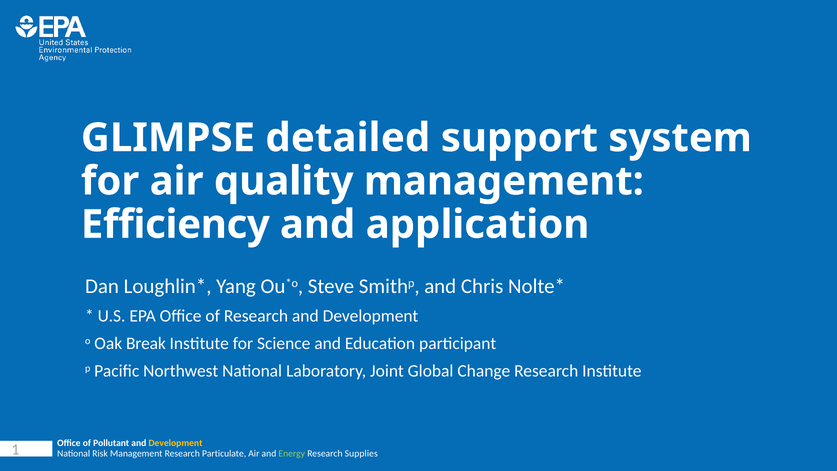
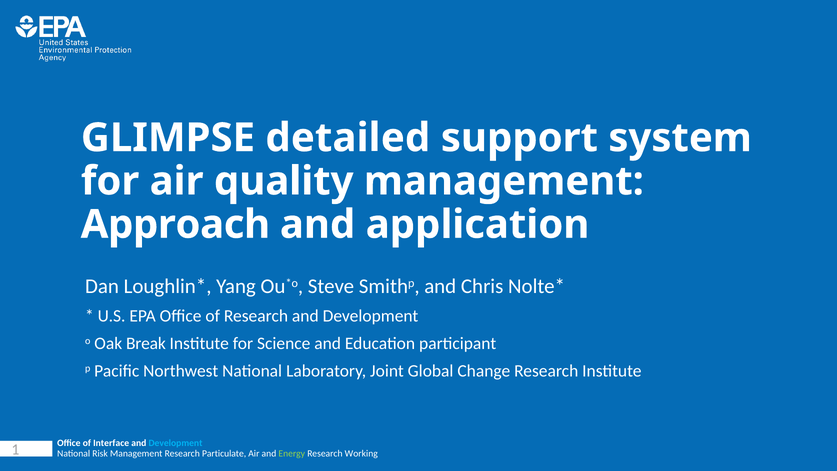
Efficiency: Efficiency -> Approach
Pollutant: Pollutant -> Interface
Development at (175, 443) colour: yellow -> light blue
Supplies: Supplies -> Working
